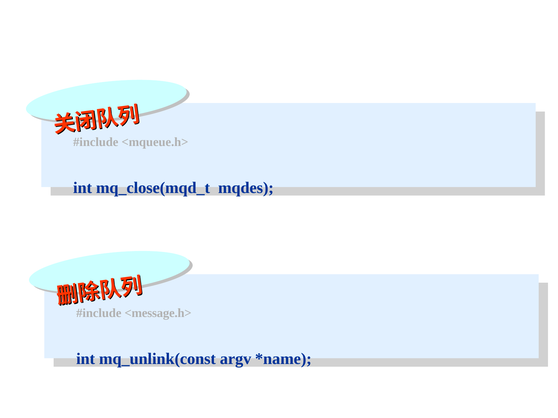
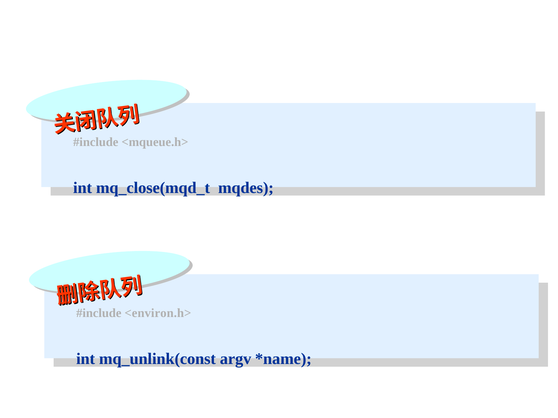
<message.h>: <message.h> -> <environ.h>
